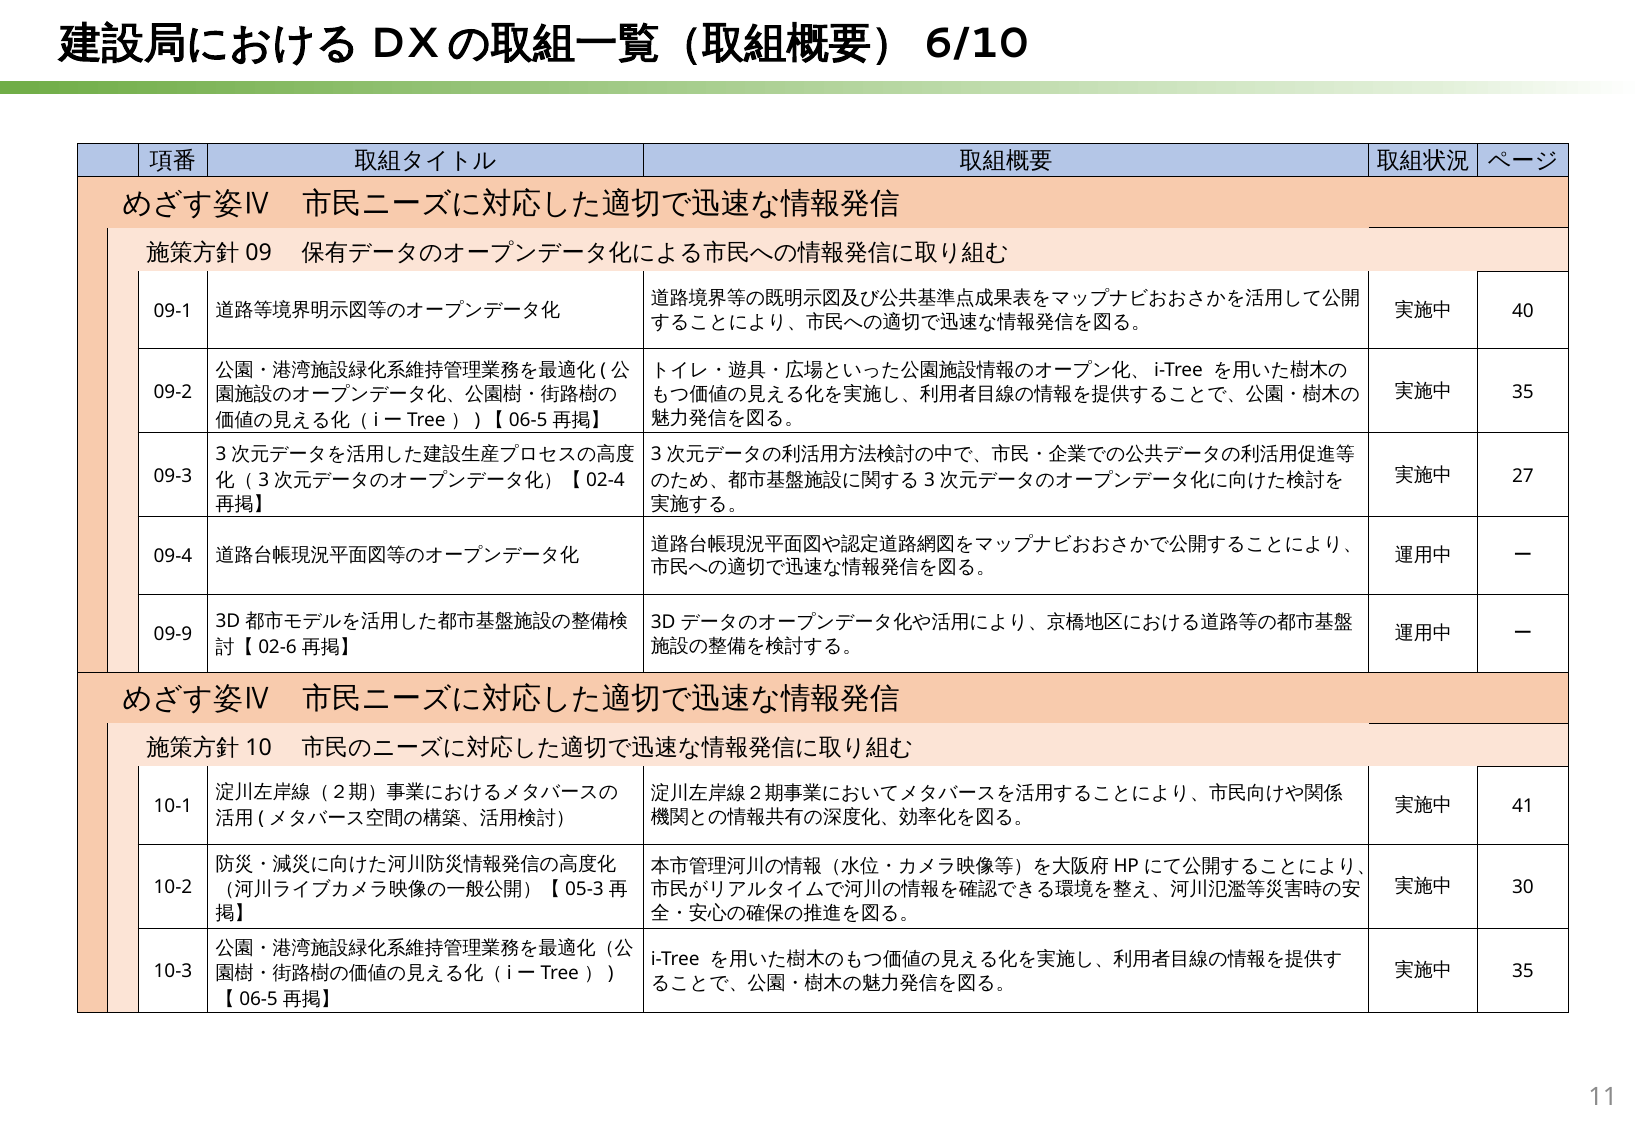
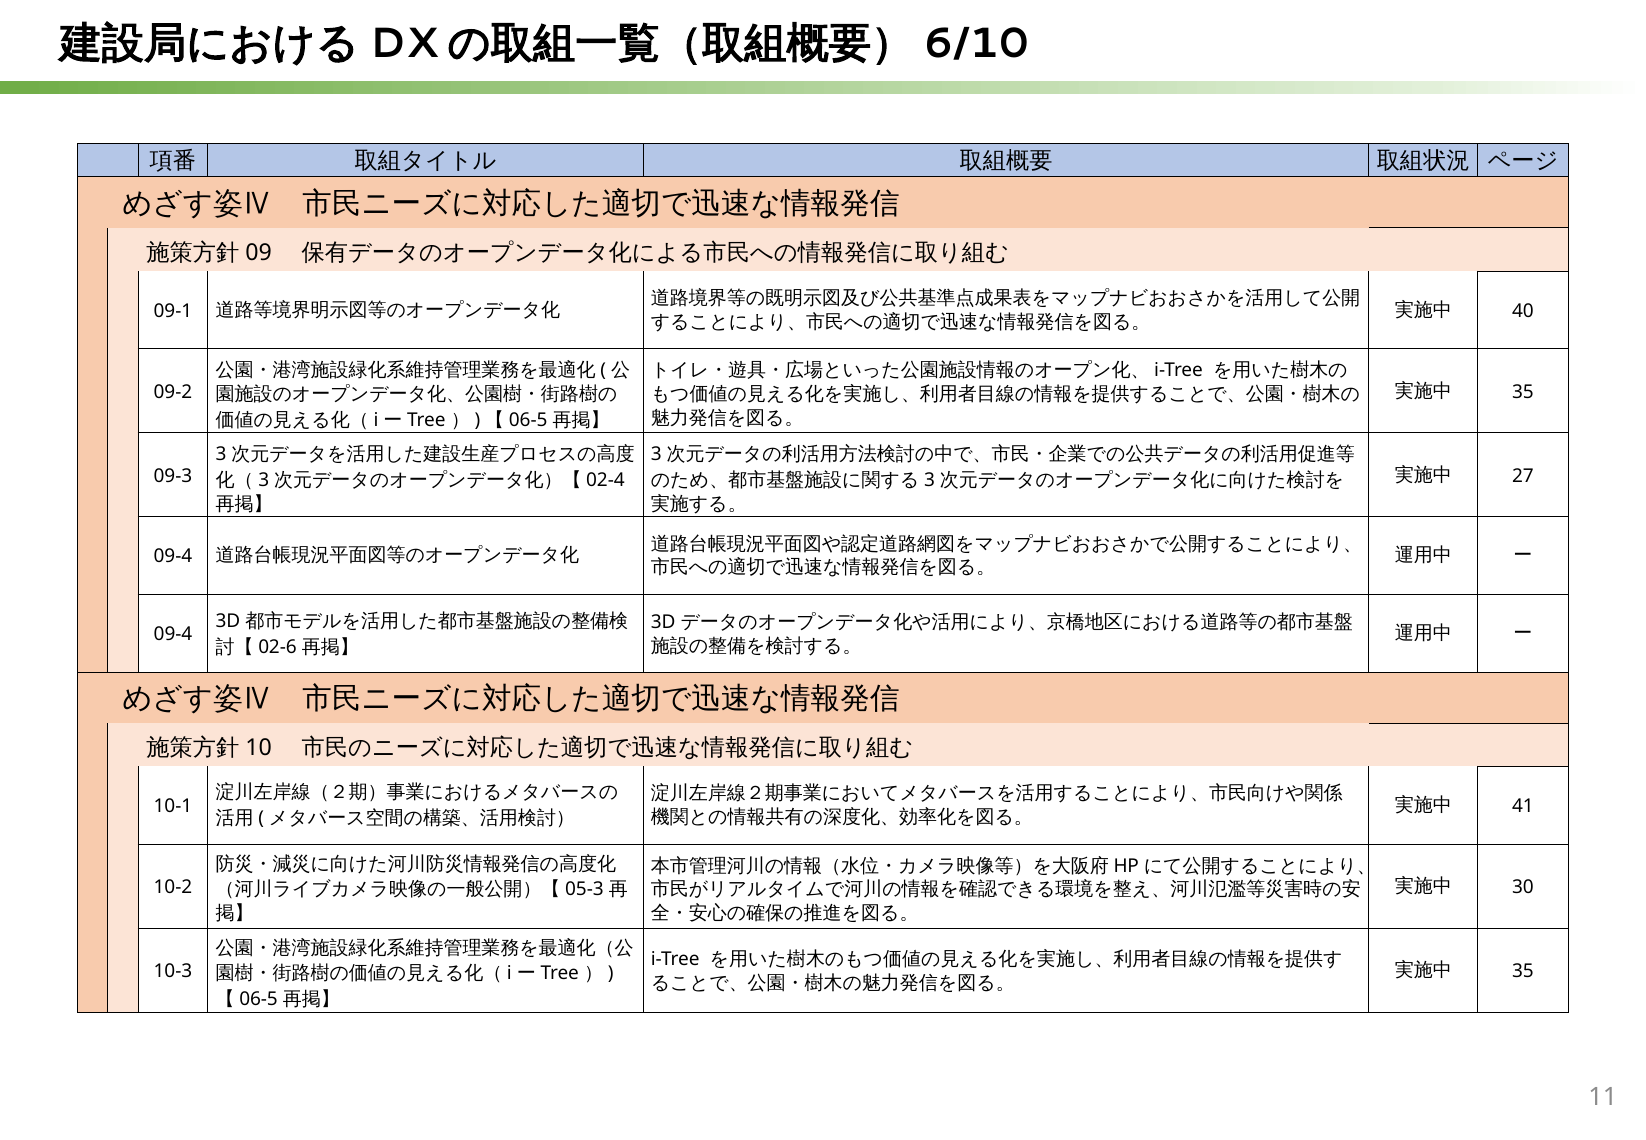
09-9 at (173, 634): 09-9 -> 09-4
